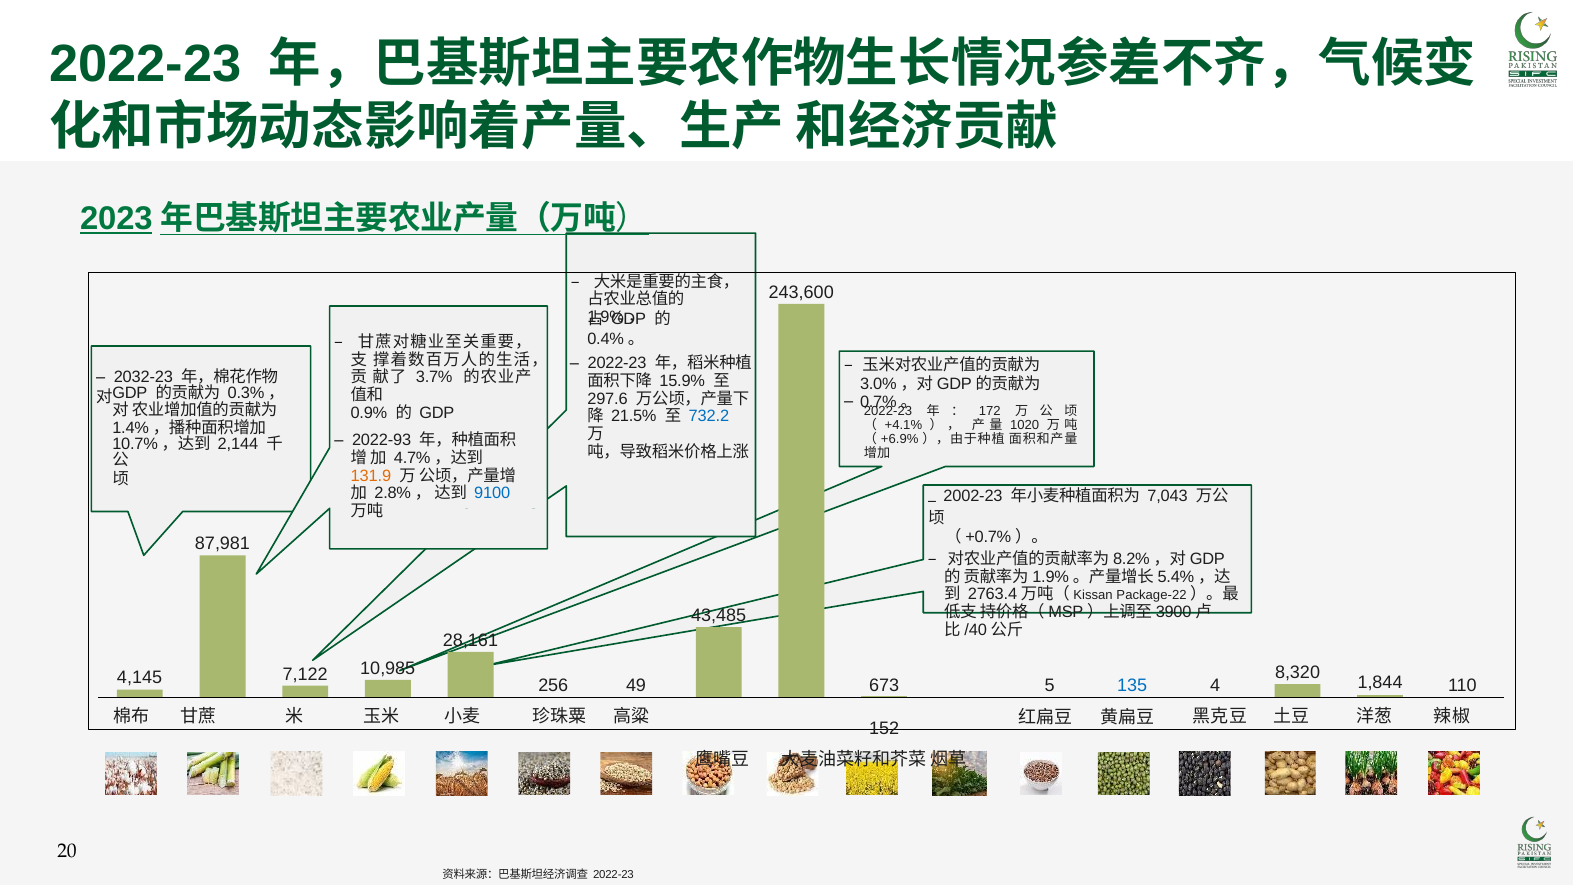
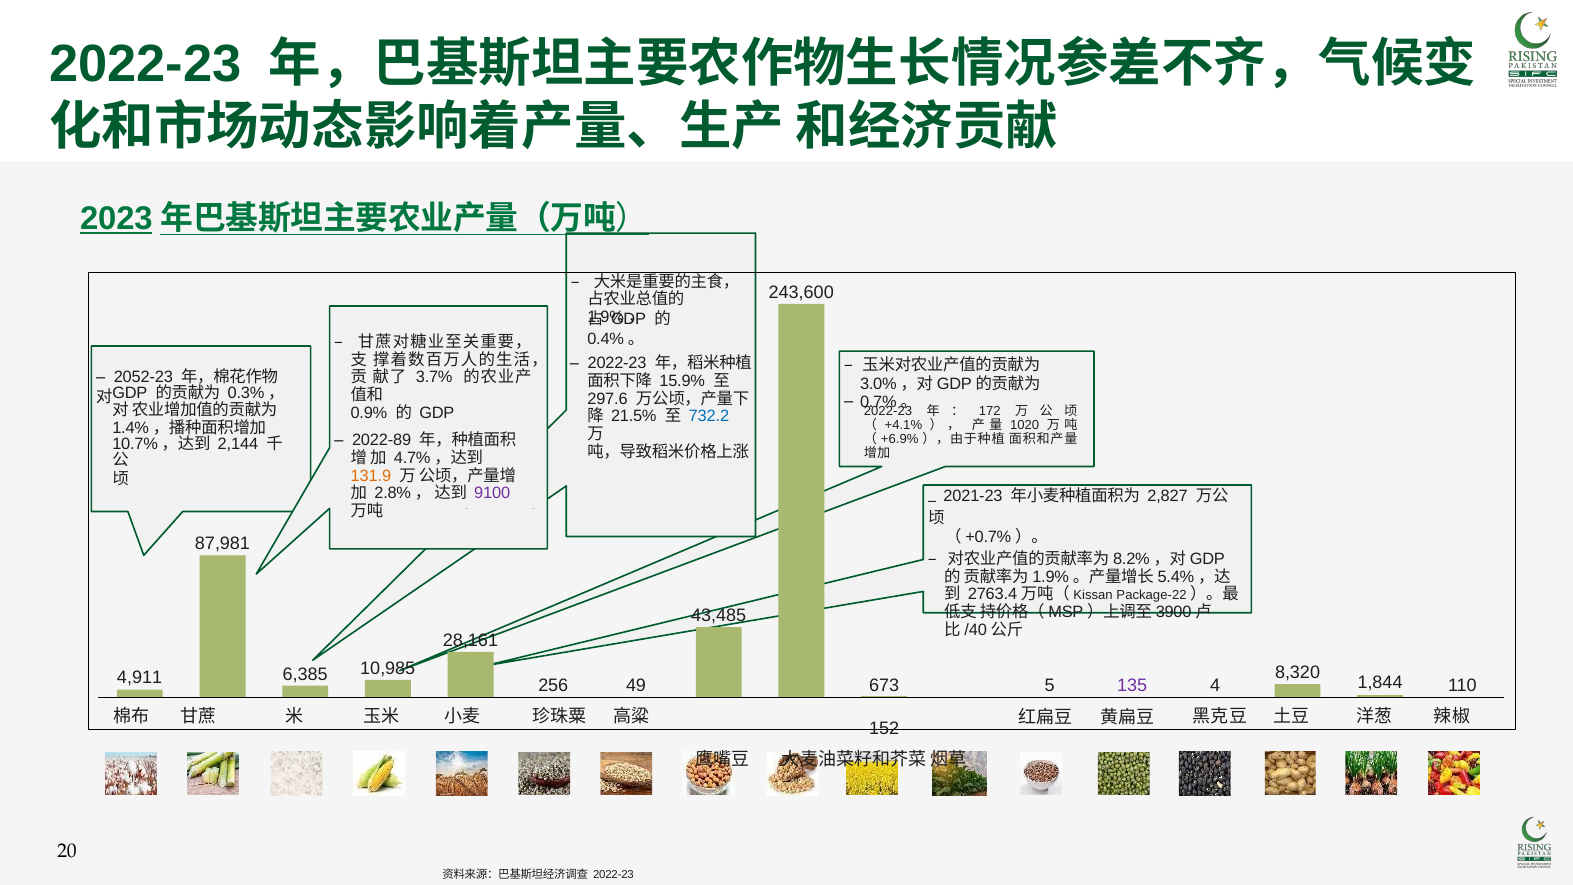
2032-23: 2032-23 -> 2052-23
2022-93: 2022-93 -> 2022-89
9100 colour: blue -> purple
2002-23: 2002-23 -> 2021-23
7,043: 7,043 -> 2,827
7,122: 7,122 -> 6,385
4,145: 4,145 -> 4,911
135 colour: blue -> purple
